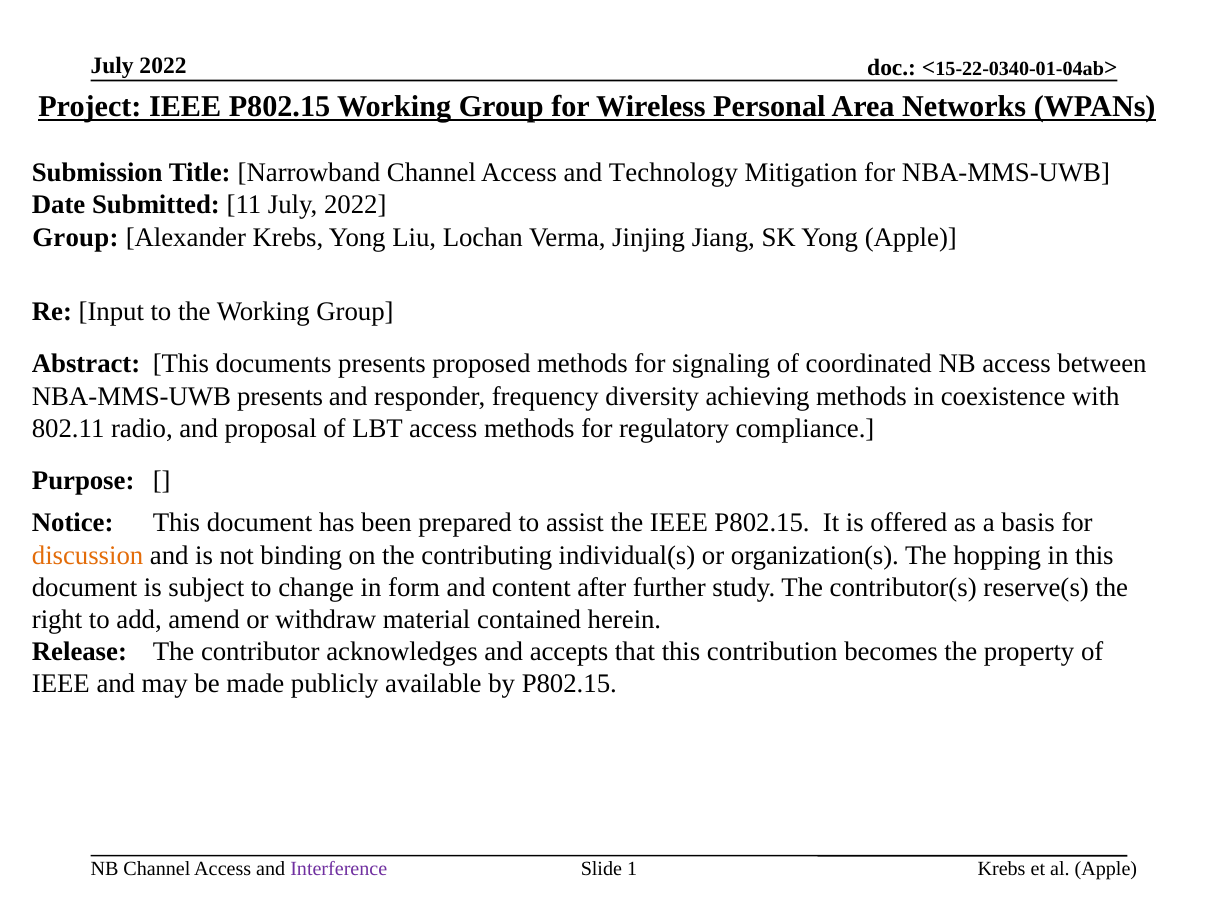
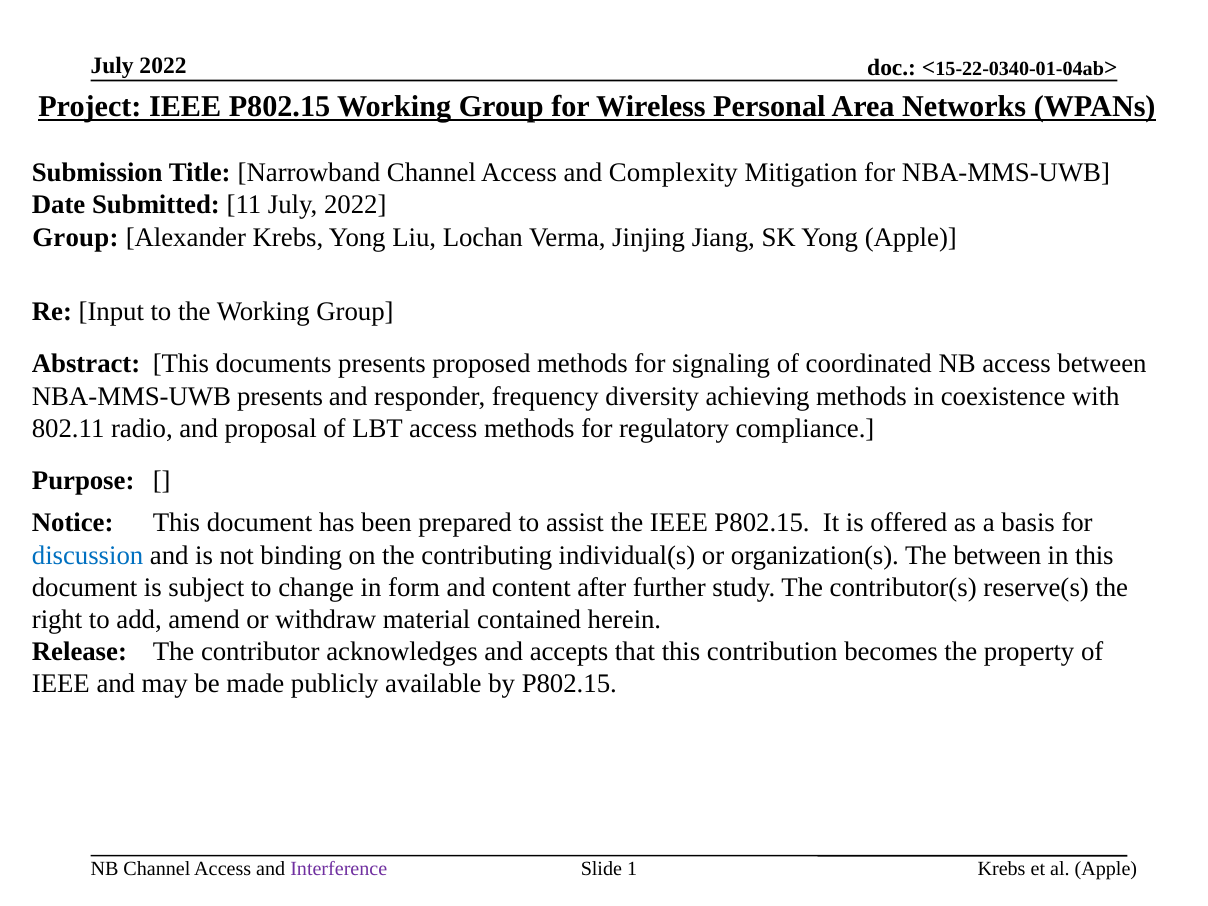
Technology: Technology -> Complexity
discussion colour: orange -> blue
The hopping: hopping -> between
